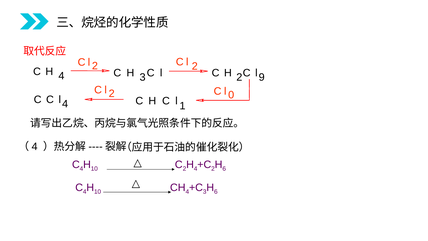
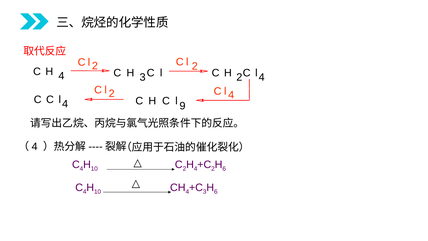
2 C l 9: 9 -> 4
0 at (231, 95): 0 -> 4
1: 1 -> 9
